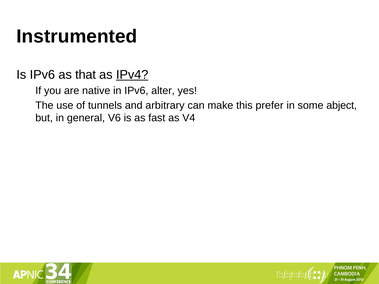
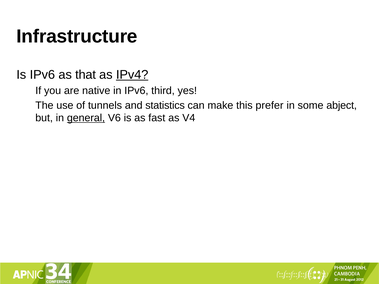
Instrumented: Instrumented -> Infrastructure
alter: alter -> third
arbitrary: arbitrary -> statistics
general underline: none -> present
